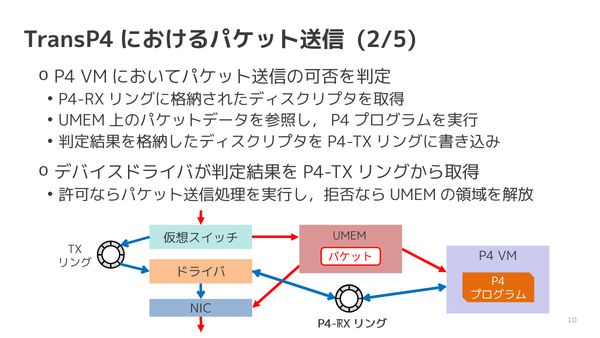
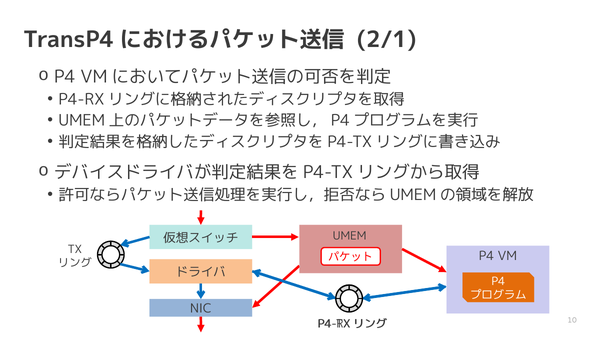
2/5: 2/5 -> 2/1
